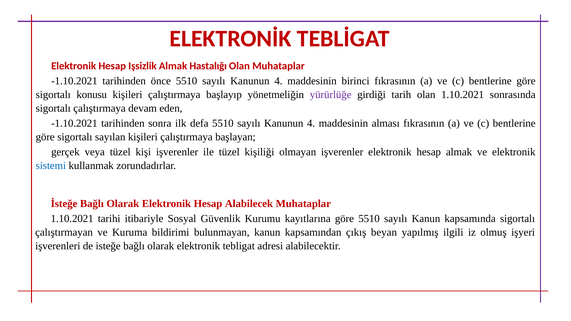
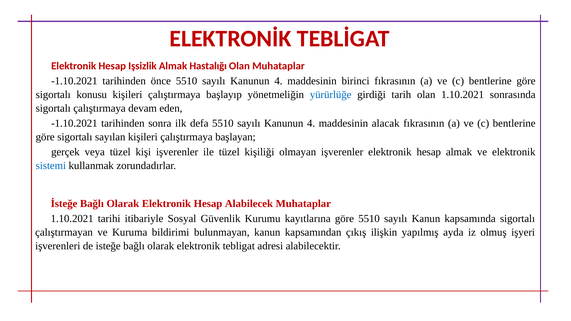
yürürlüğe colour: purple -> blue
alması: alması -> alacak
beyan: beyan -> ilişkin
ilgili: ilgili -> ayda
